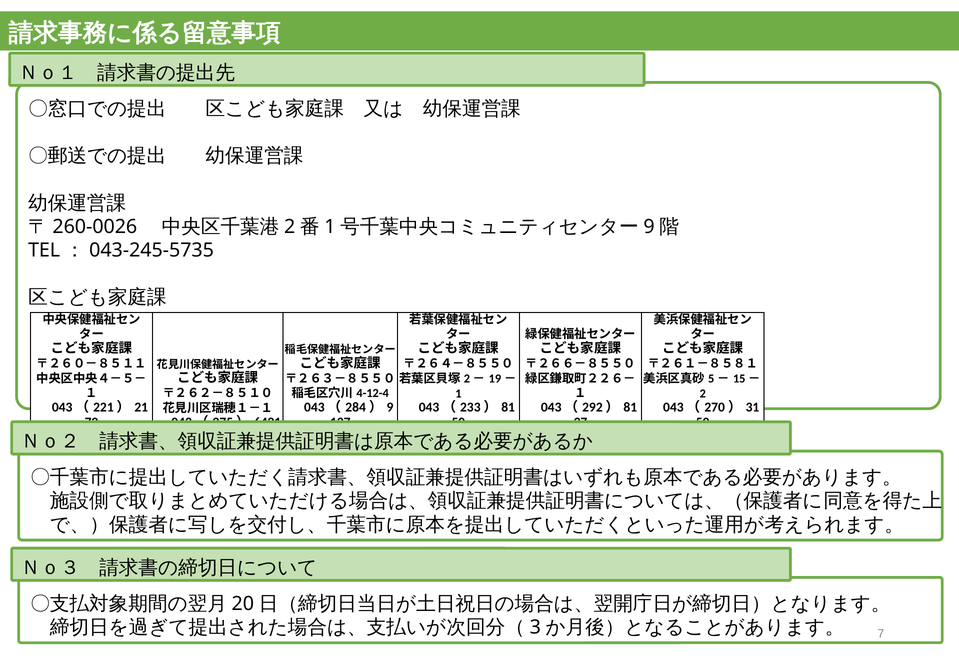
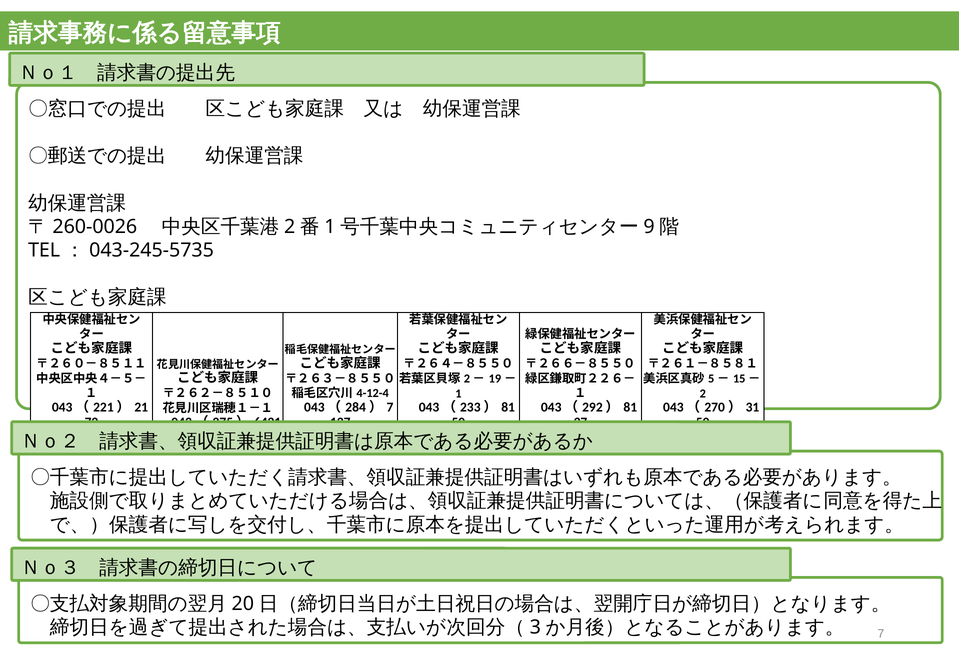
9 at (390, 407): 9 -> 7
